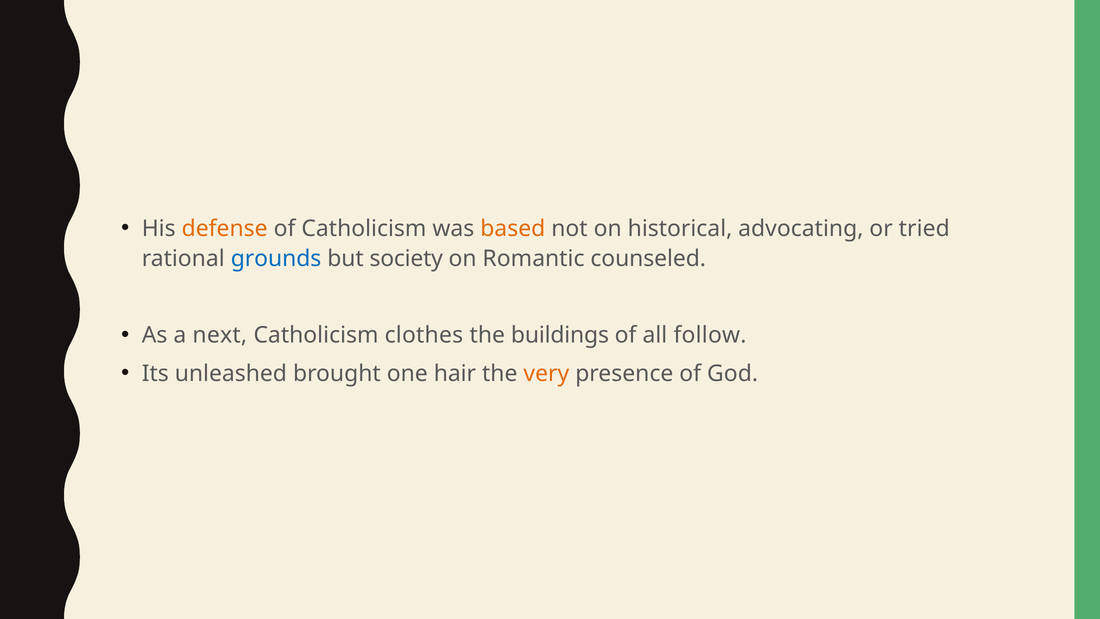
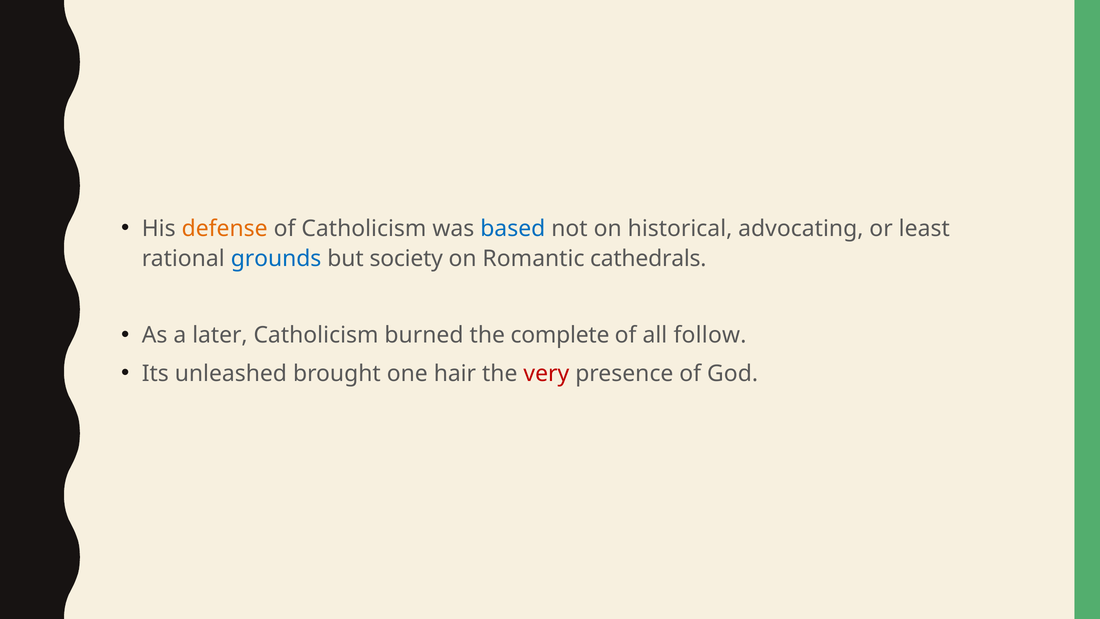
based colour: orange -> blue
tried: tried -> least
counseled: counseled -> cathedrals
next: next -> later
clothes: clothes -> burned
buildings: buildings -> complete
very colour: orange -> red
